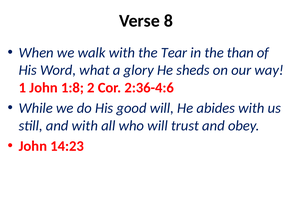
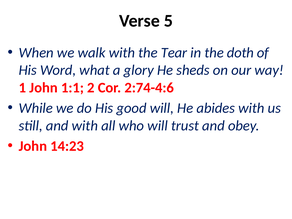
8: 8 -> 5
than: than -> doth
1:8: 1:8 -> 1:1
2:36-4:6: 2:36-4:6 -> 2:74-4:6
